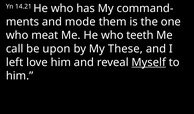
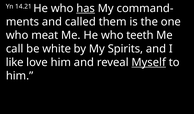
has underline: none -> present
mode: mode -> called
upon: upon -> white
These: These -> Spirits
left: left -> like
